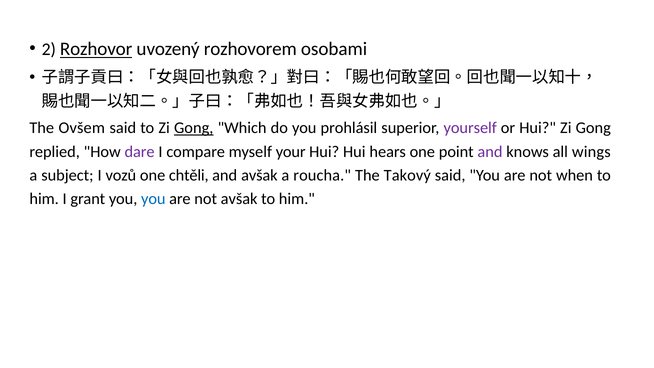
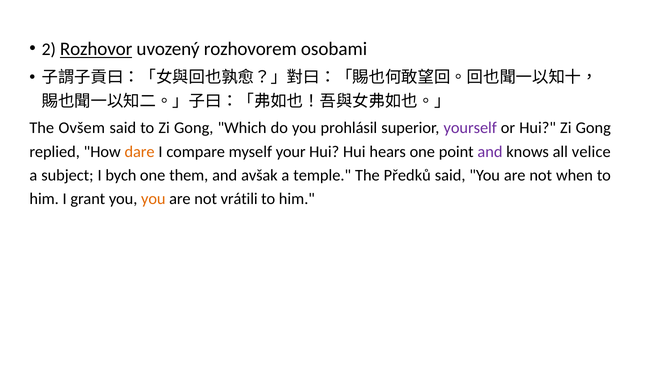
Gong at (194, 128) underline: present -> none
dare colour: purple -> orange
wings: wings -> velice
vozů: vozů -> bych
chtěli: chtěli -> them
roucha: roucha -> temple
Takový: Takový -> Předků
you at (153, 199) colour: blue -> orange
not avšak: avšak -> vrátili
